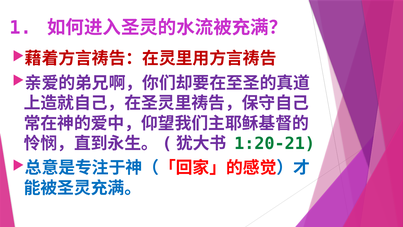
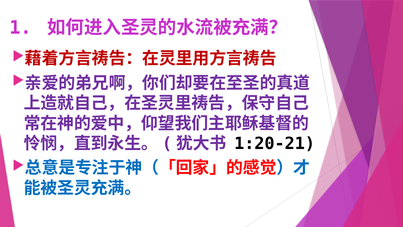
1:20-21 colour: green -> black
